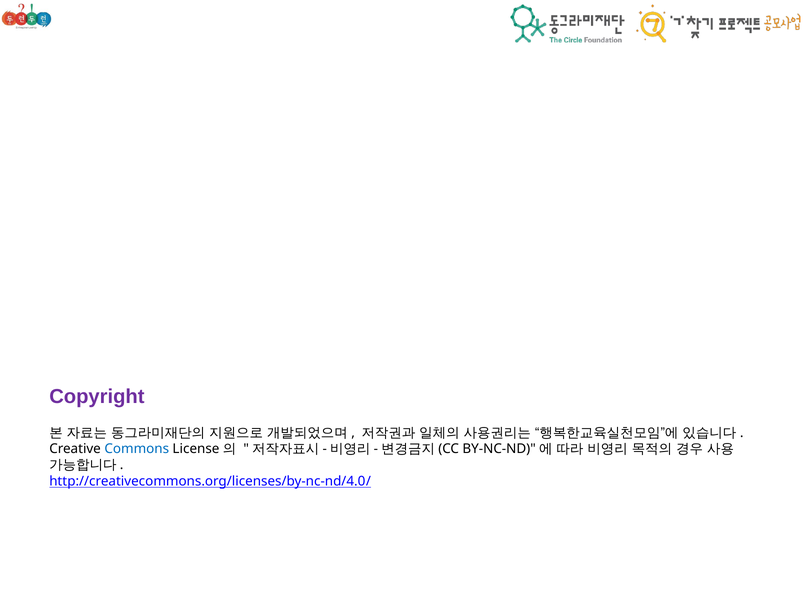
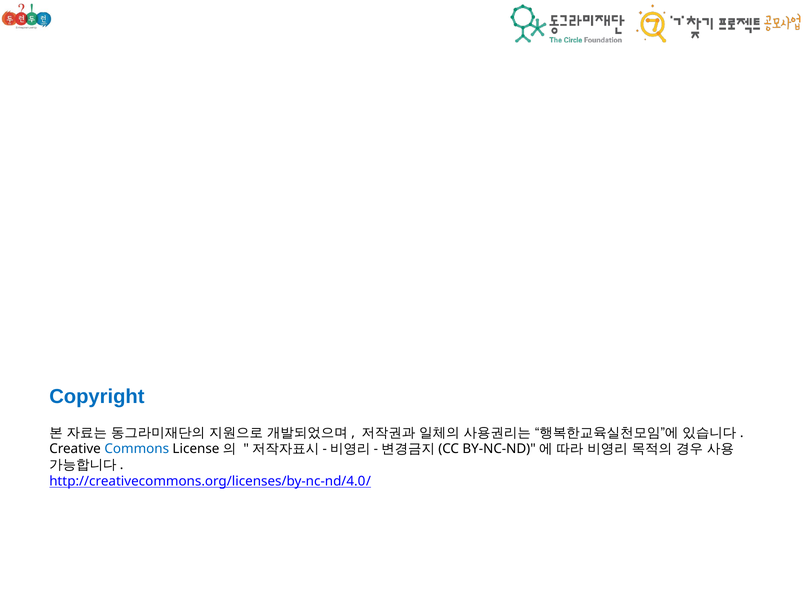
Copyright colour: purple -> blue
